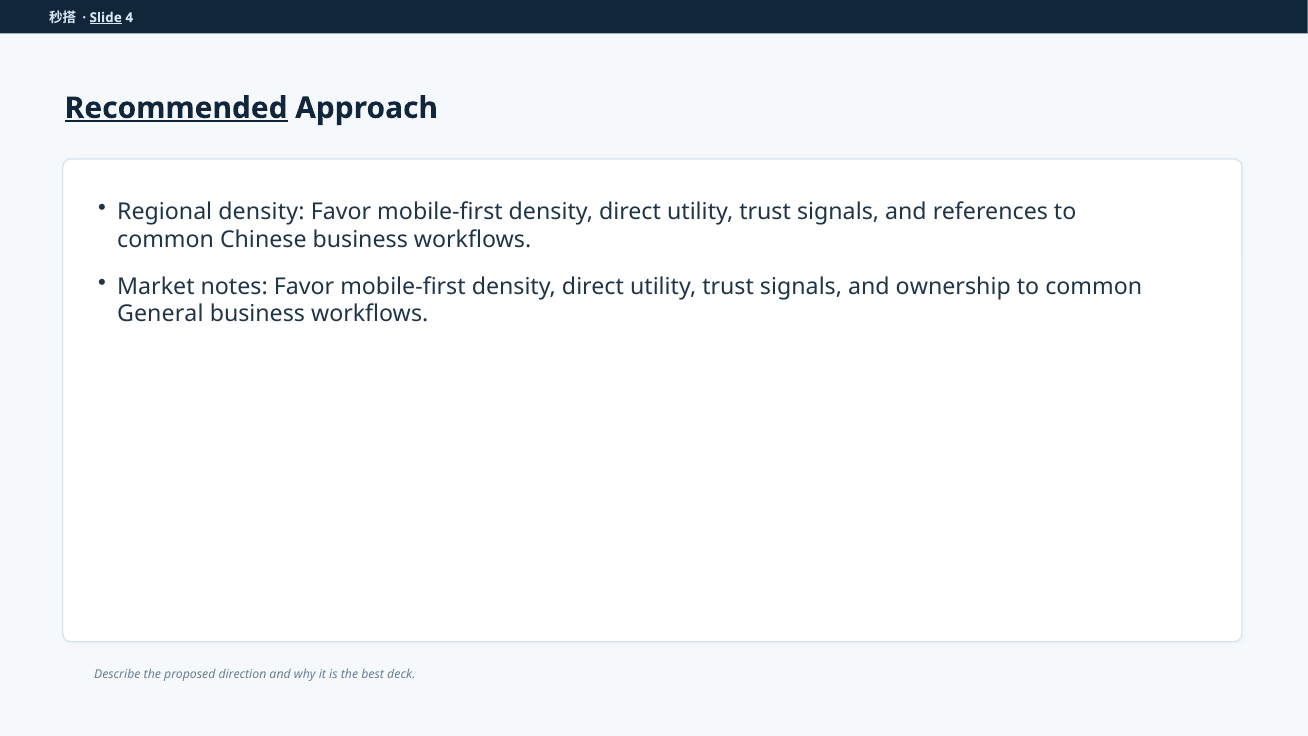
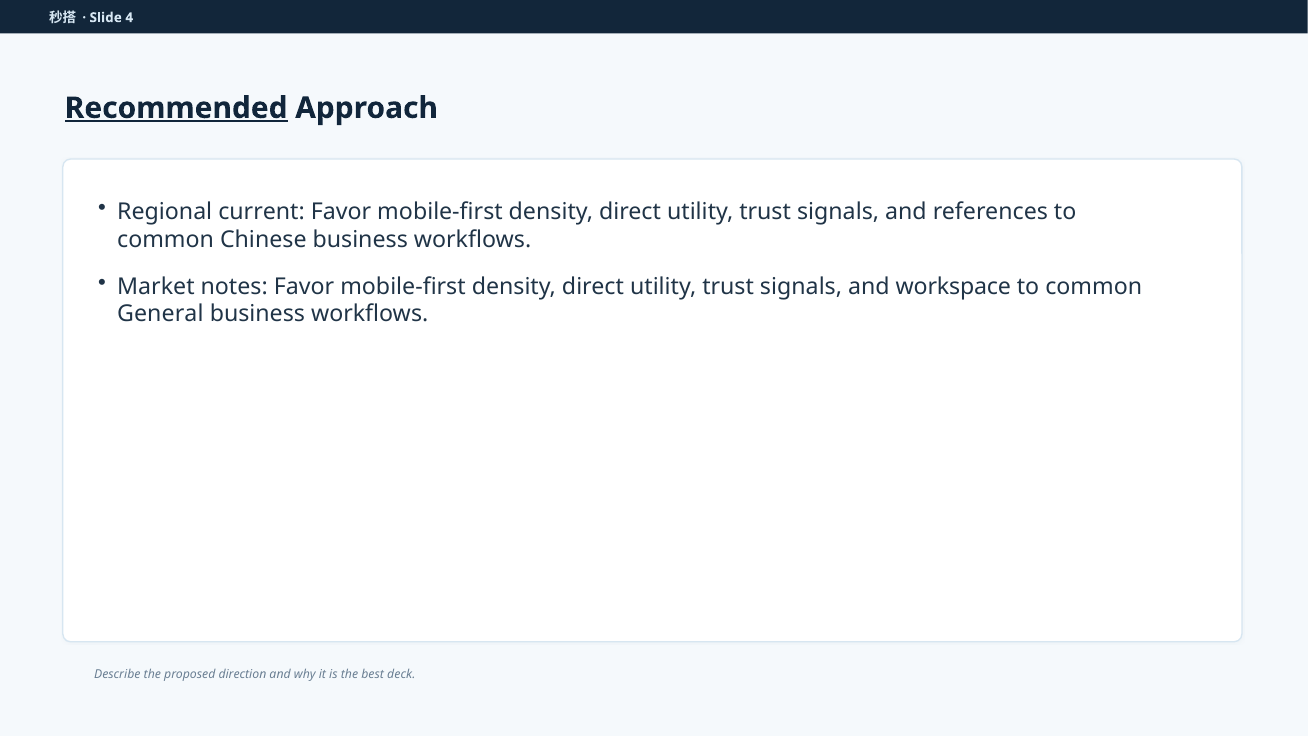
Slide underline: present -> none
Regional density: density -> current
ownership: ownership -> workspace
